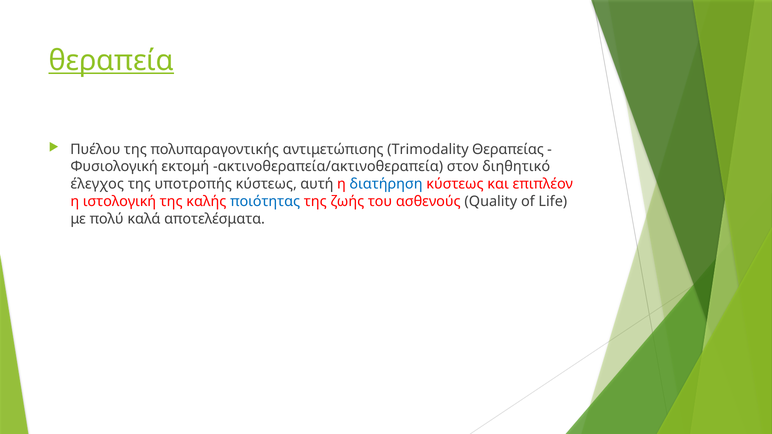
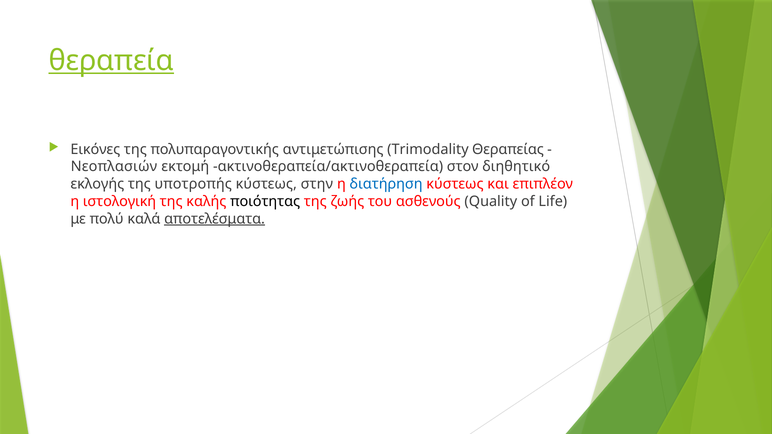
Πυέλου: Πυέλου -> Εικόνες
Φυσιολογική: Φυσιολογική -> Νεοπλασιών
έλεγχος: έλεγχος -> εκλογής
αυτή: αυτή -> στην
ποιότητας colour: blue -> black
αποτελέσματα underline: none -> present
